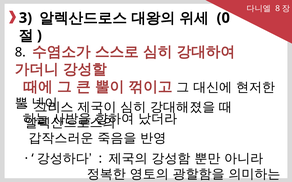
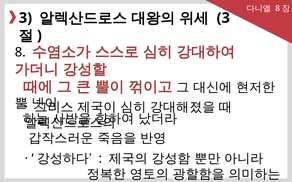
0 at (223, 18): 0 -> 3
